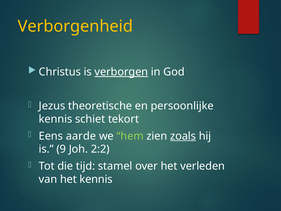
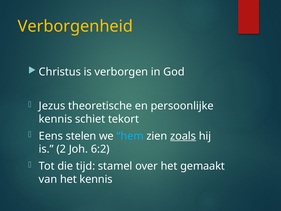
verborgen underline: present -> none
aarde: aarde -> stelen
hem colour: light green -> light blue
9: 9 -> 2
2:2: 2:2 -> 6:2
verleden: verleden -> gemaakt
